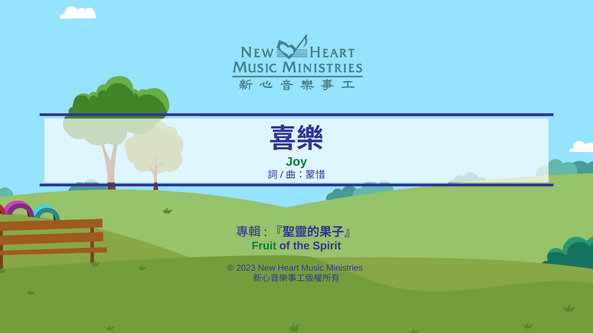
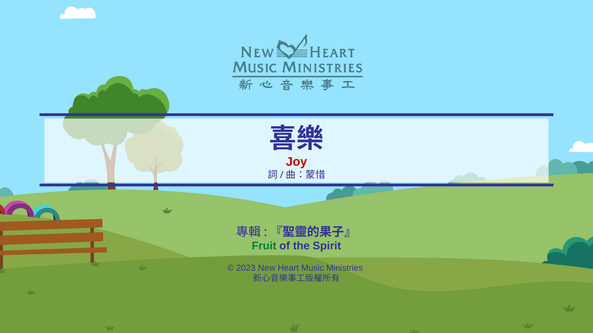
Joy colour: green -> red
